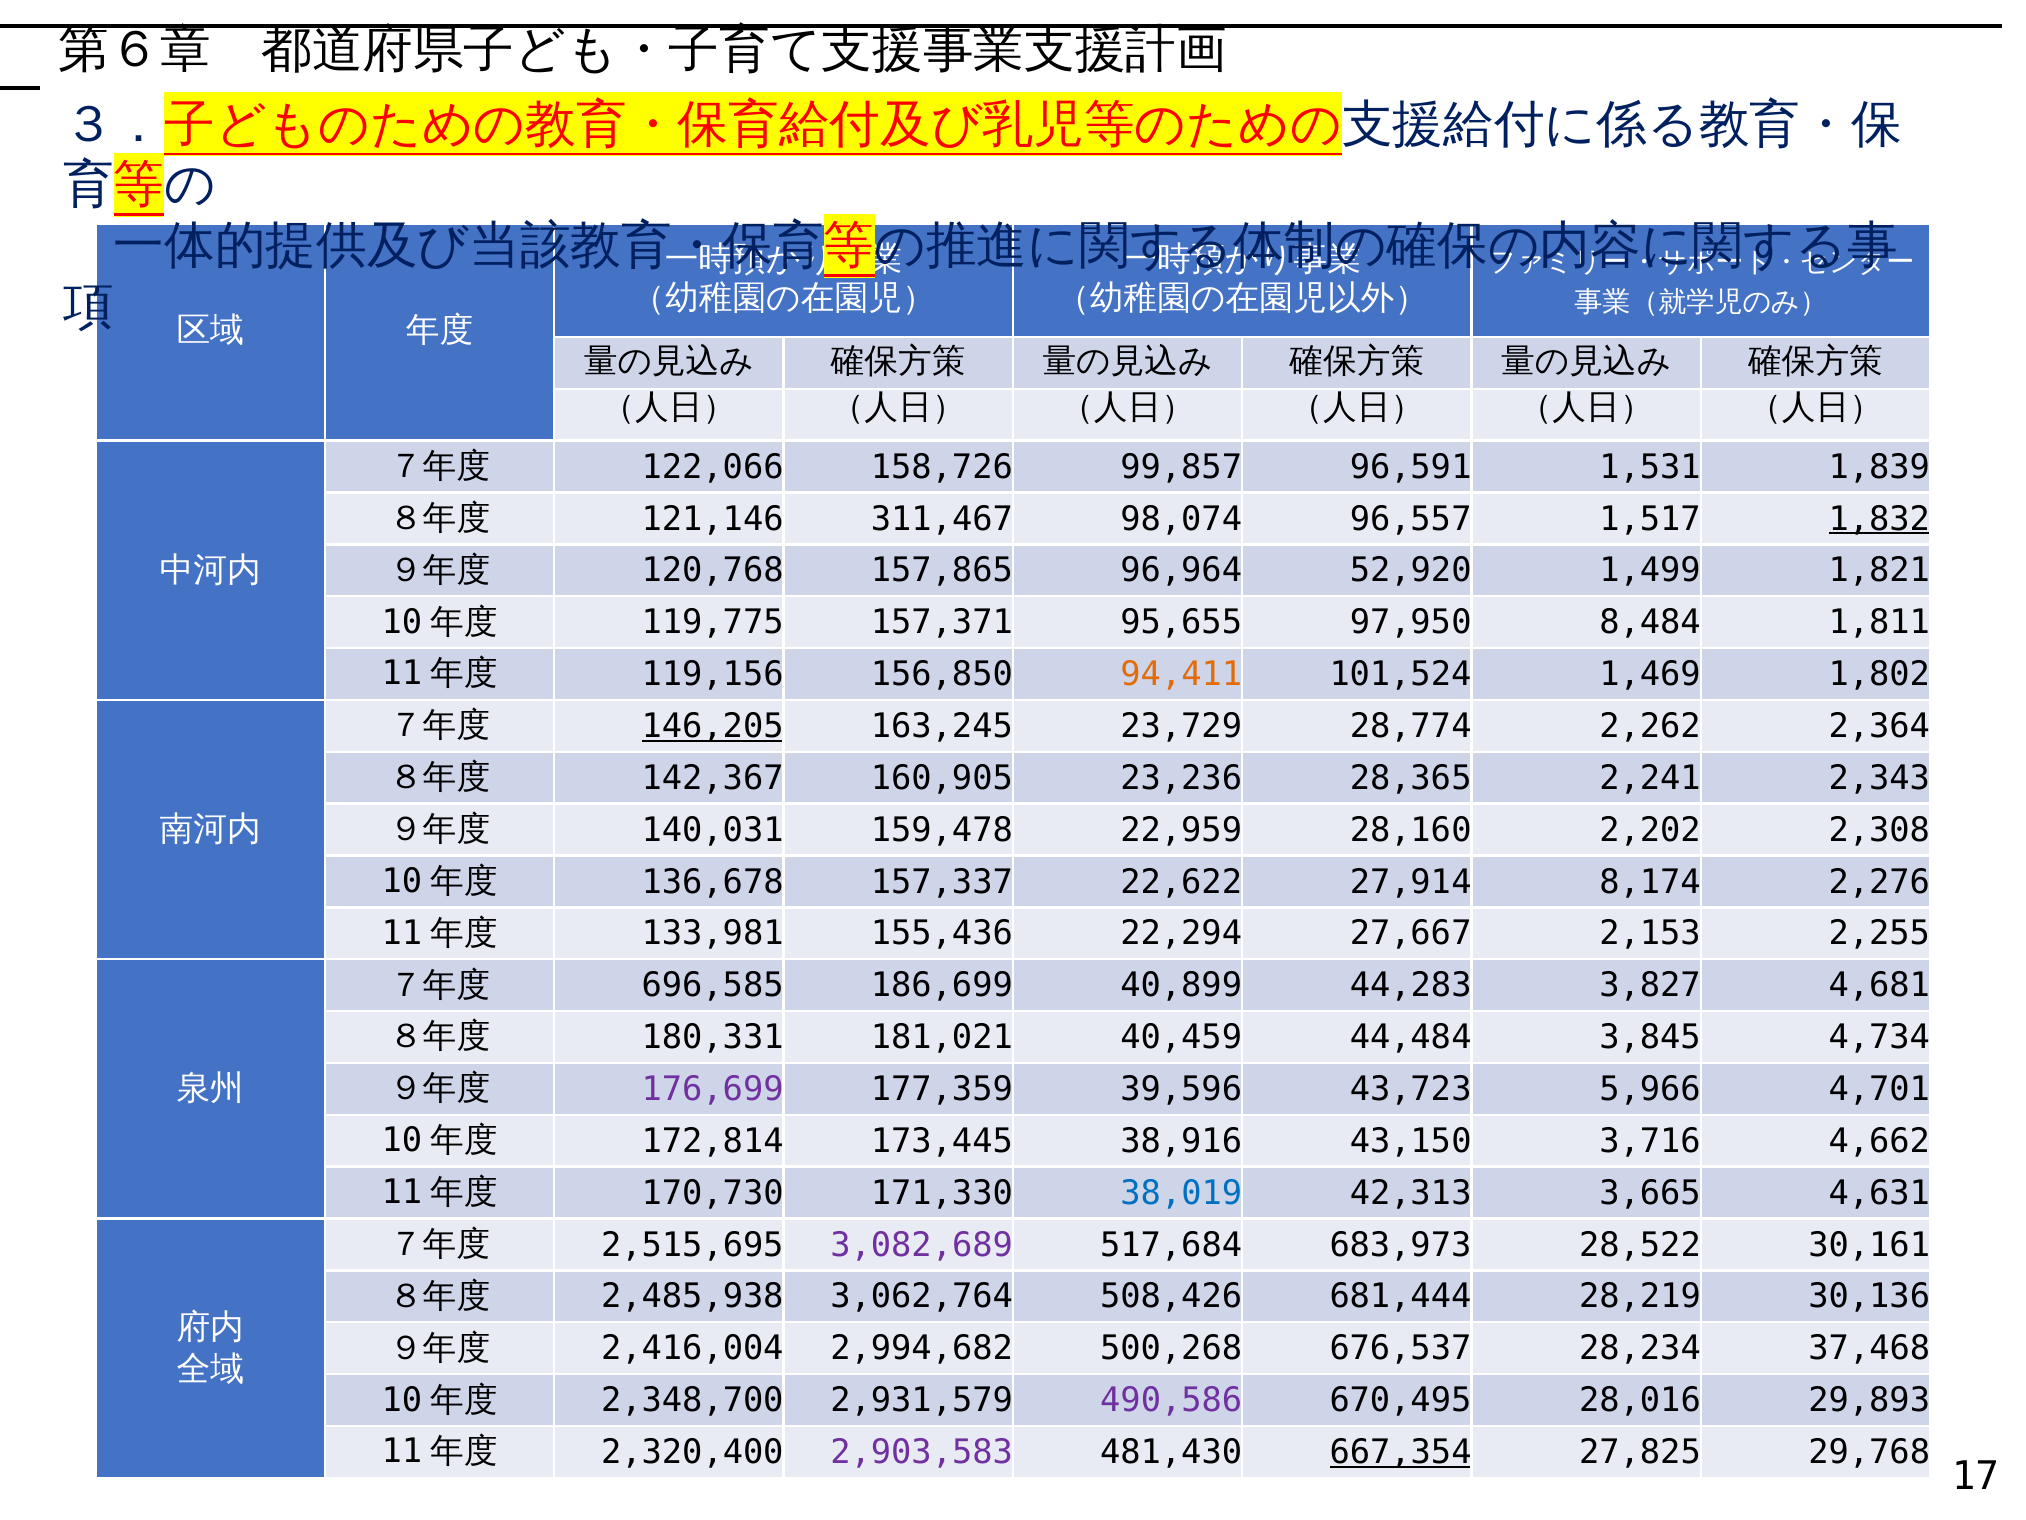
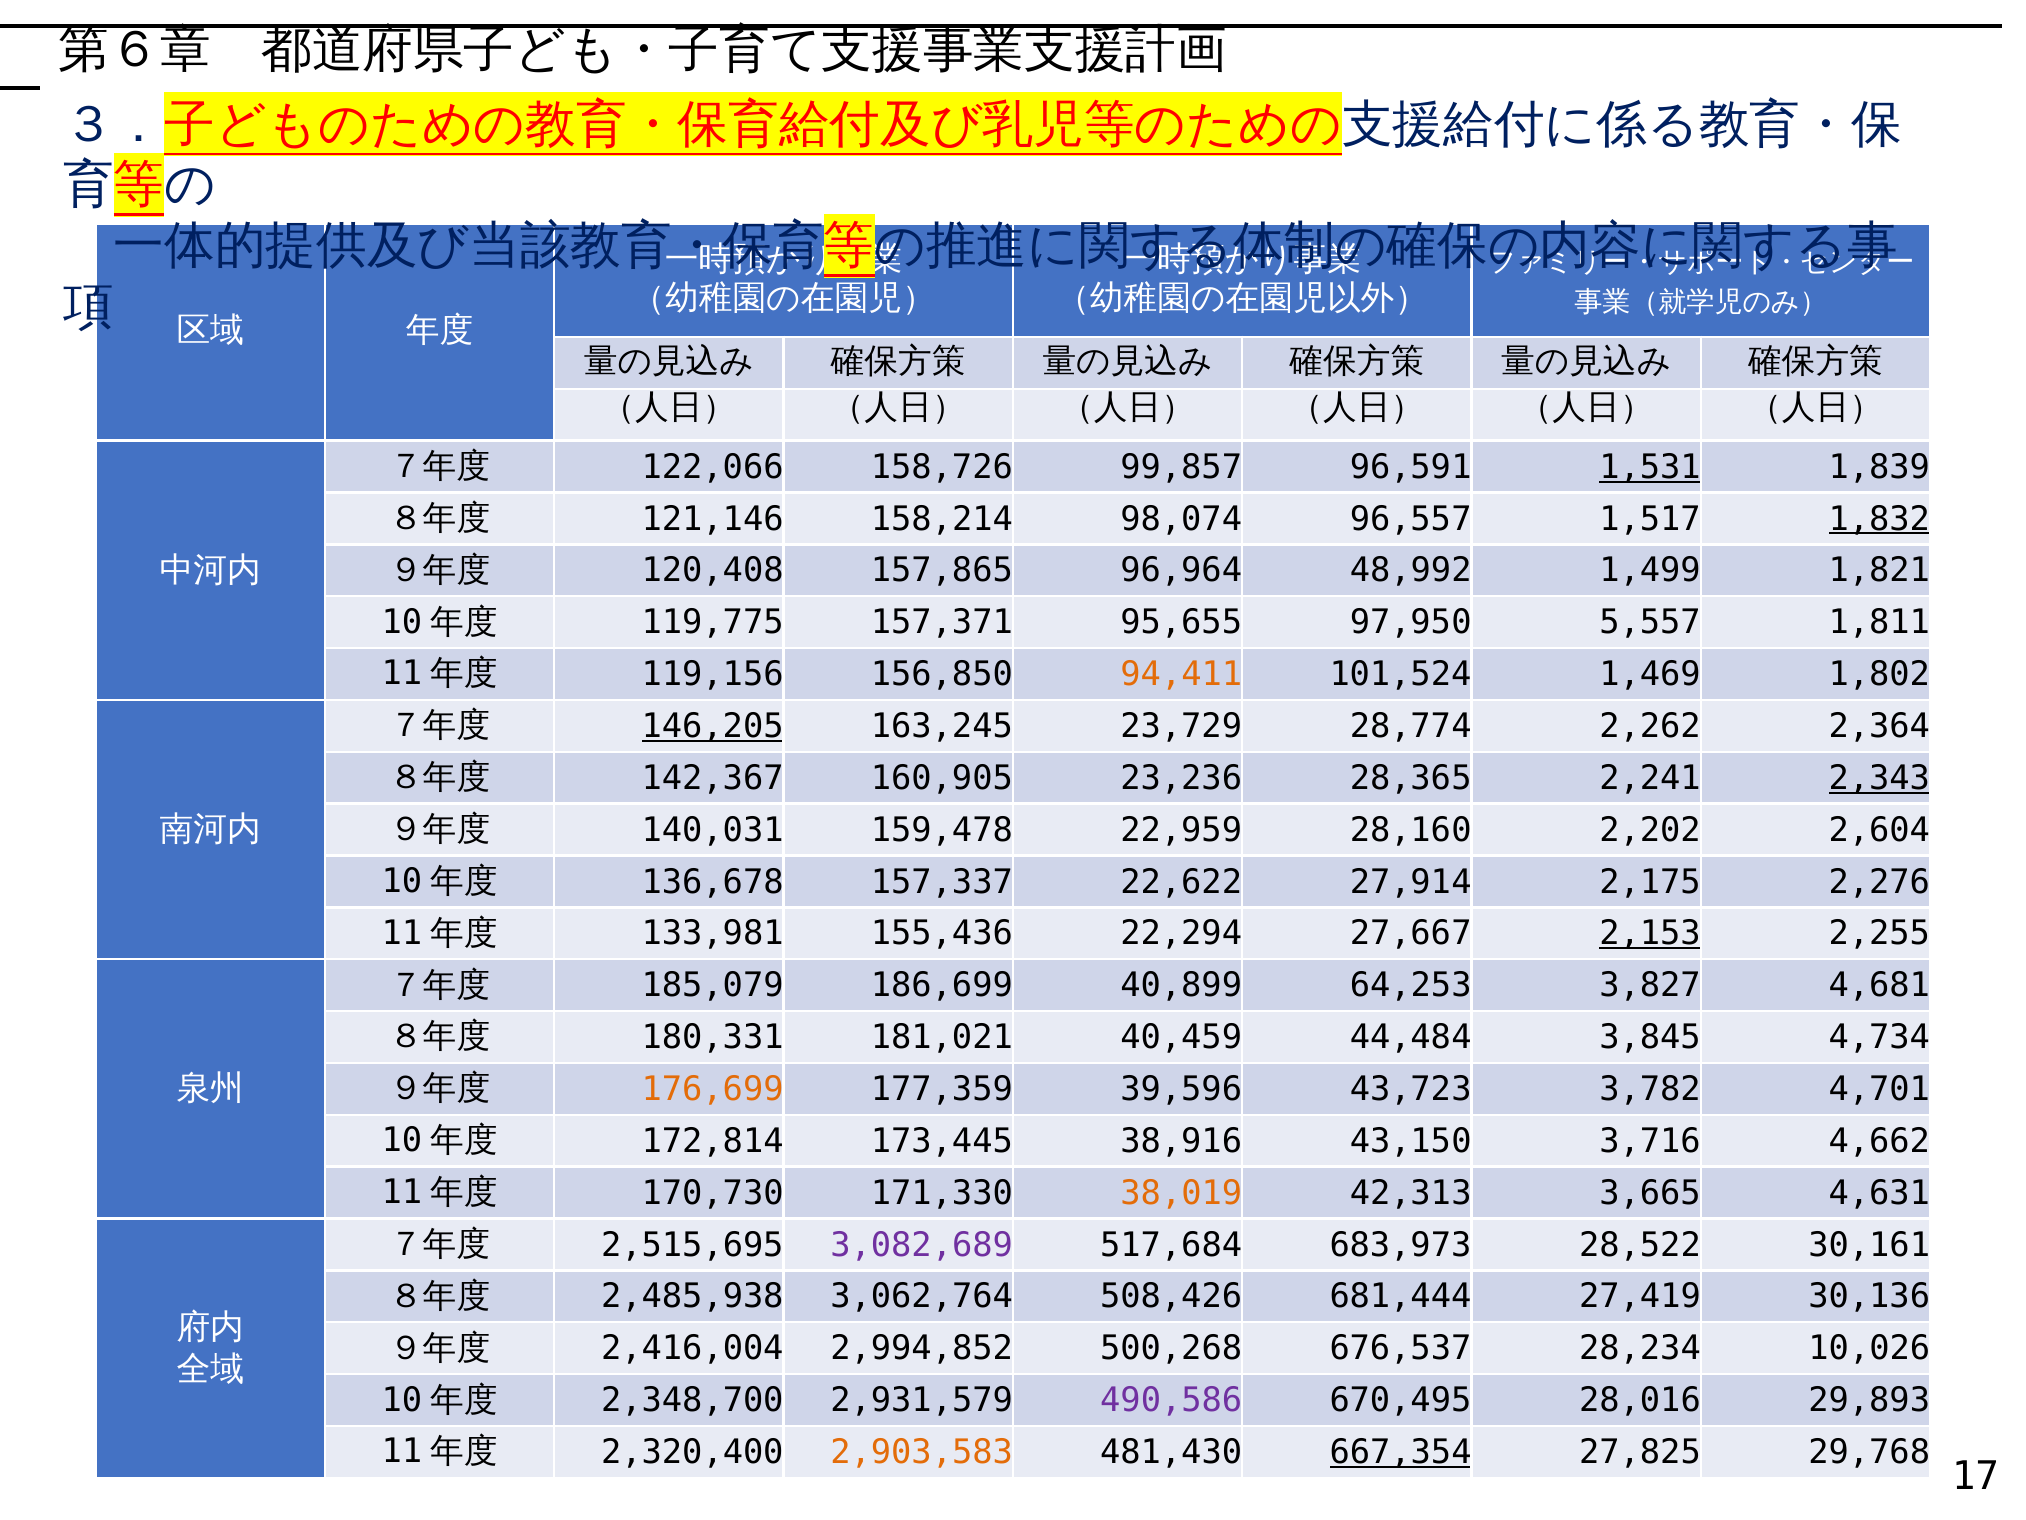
1,531 underline: none -> present
311,467: 311,467 -> 158,214
120,768: 120,768 -> 120,408
52,920: 52,920 -> 48,992
8,484: 8,484 -> 5,557
2,343 underline: none -> present
2,308: 2,308 -> 2,604
8,174: 8,174 -> 2,175
2,153 underline: none -> present
696,585: 696,585 -> 185,079
44,283: 44,283 -> 64,253
176,699 colour: purple -> orange
5,966: 5,966 -> 3,782
38,019 colour: blue -> orange
28,219: 28,219 -> 27,419
2,994,682: 2,994,682 -> 2,994,852
37,468: 37,468 -> 10,026
2,903,583 colour: purple -> orange
